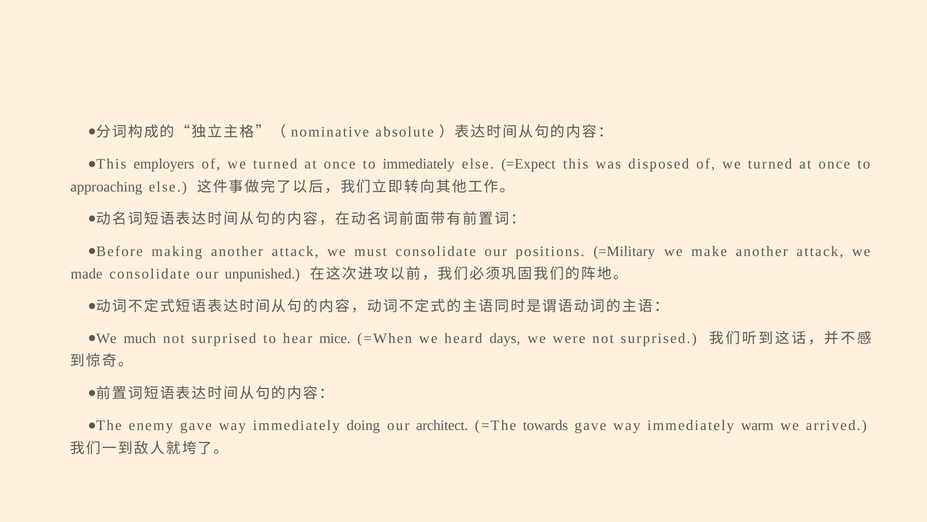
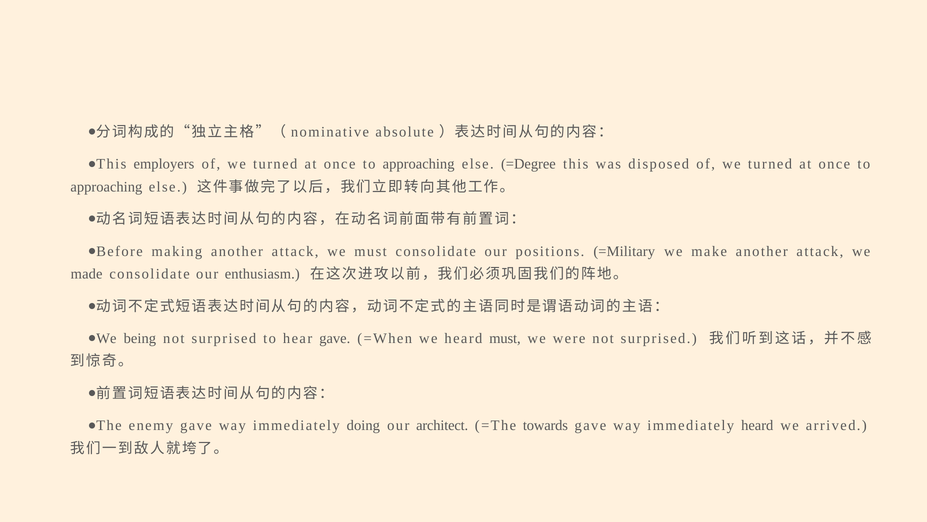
immediately at (419, 164): immediately -> approaching
=Expect: =Expect -> =Degree
unpunished: unpunished -> enthusiasm
much: much -> being
hear mice: mice -> gave
heard days: days -> must
immediately warm: warm -> heard
